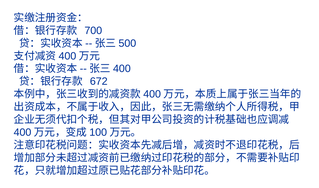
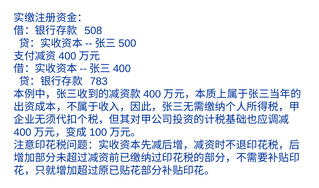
700: 700 -> 508
672: 672 -> 783
